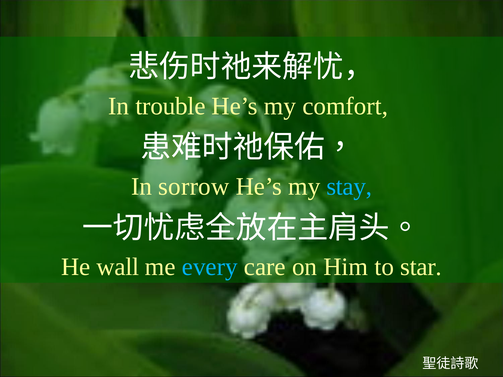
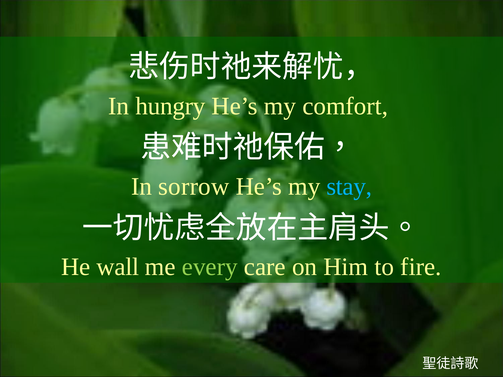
trouble: trouble -> hungry
every colour: light blue -> light green
star: star -> fire
